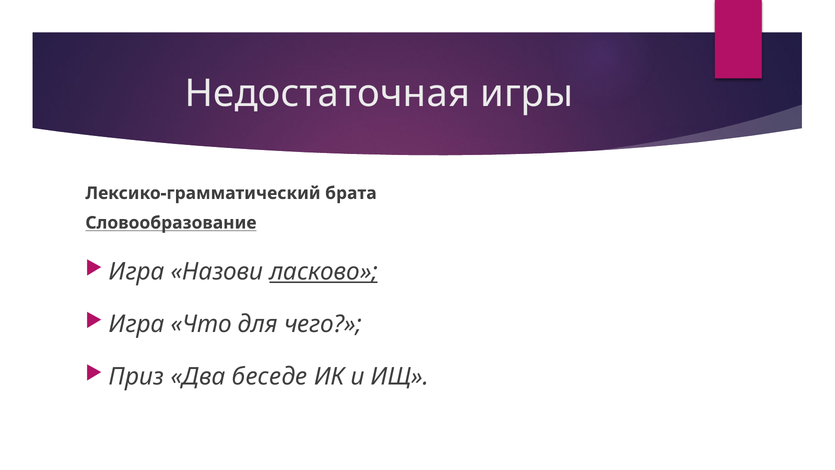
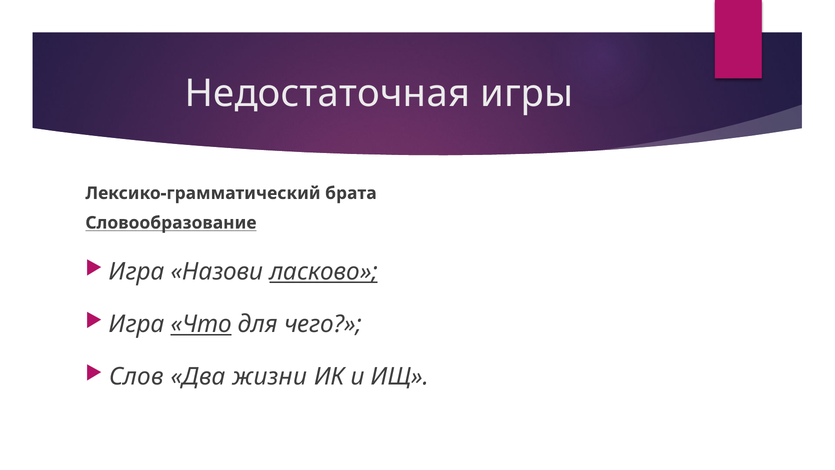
Что underline: none -> present
Приз: Приз -> Слов
беседе: беседе -> жизни
